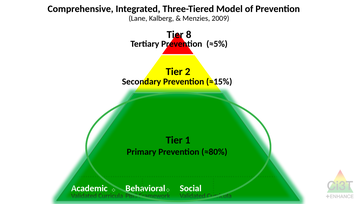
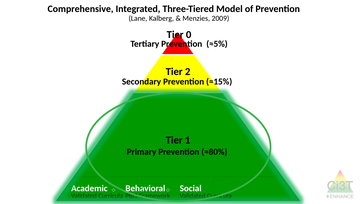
8: 8 -> 0
